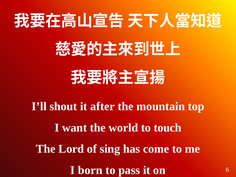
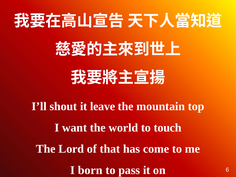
after: after -> leave
sing: sing -> that
